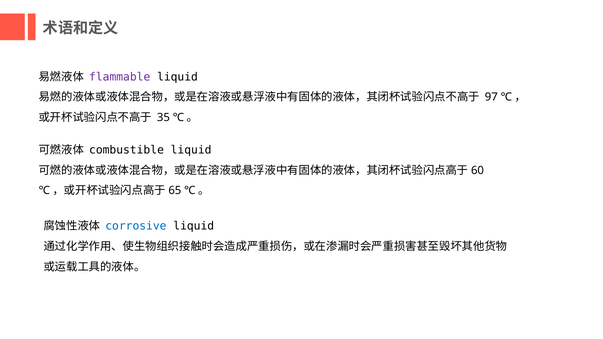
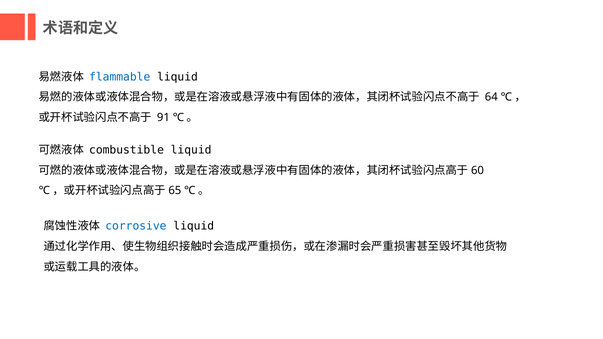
flammable colour: purple -> blue
97: 97 -> 64
35: 35 -> 91
